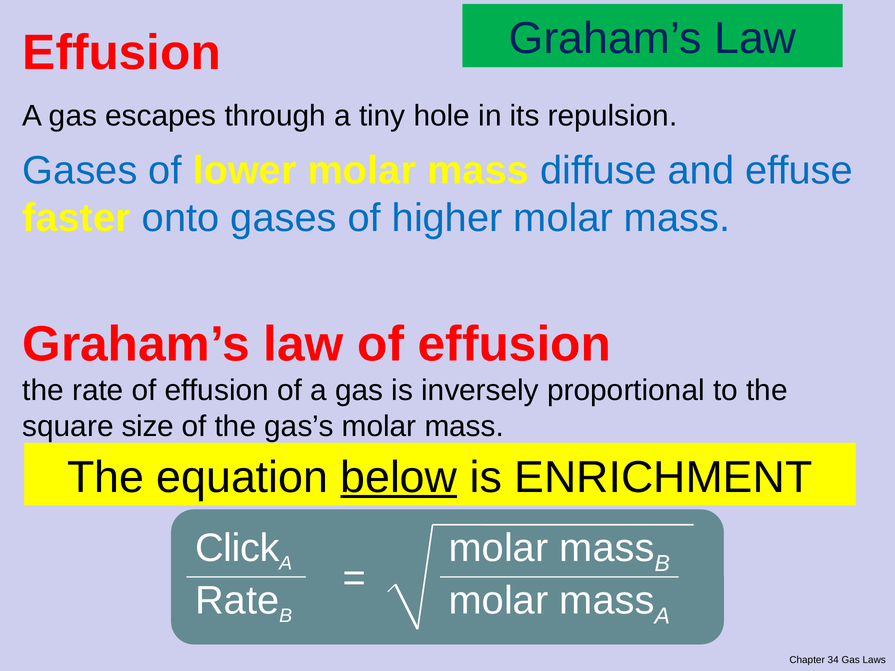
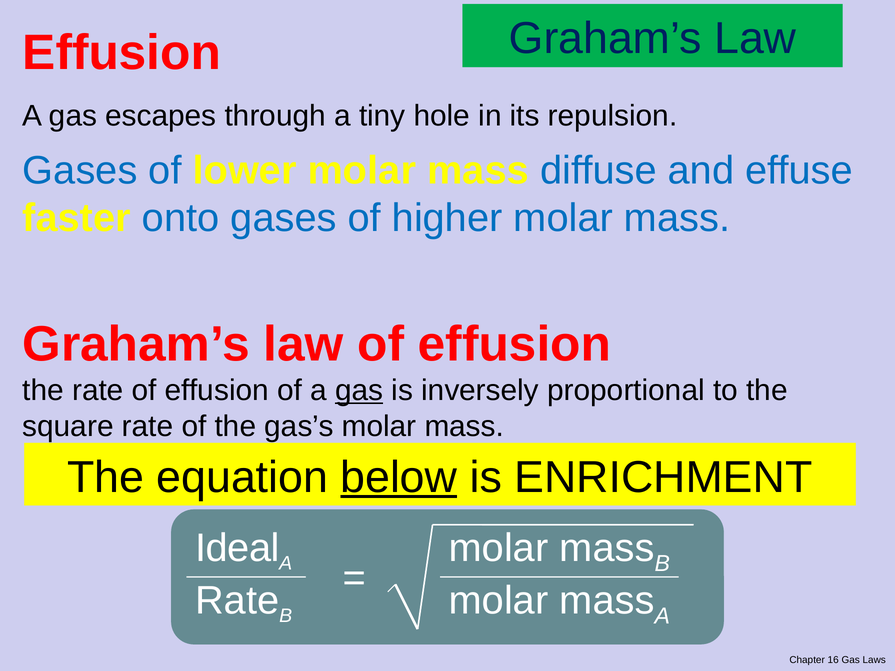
gas at (359, 391) underline: none -> present
square size: size -> rate
Click: Click -> Ideal
34: 34 -> 16
